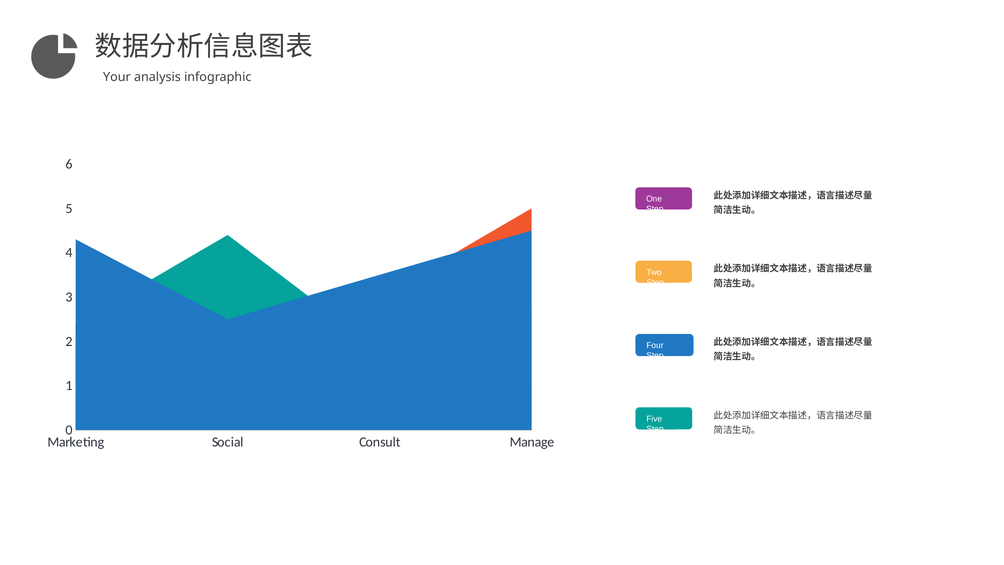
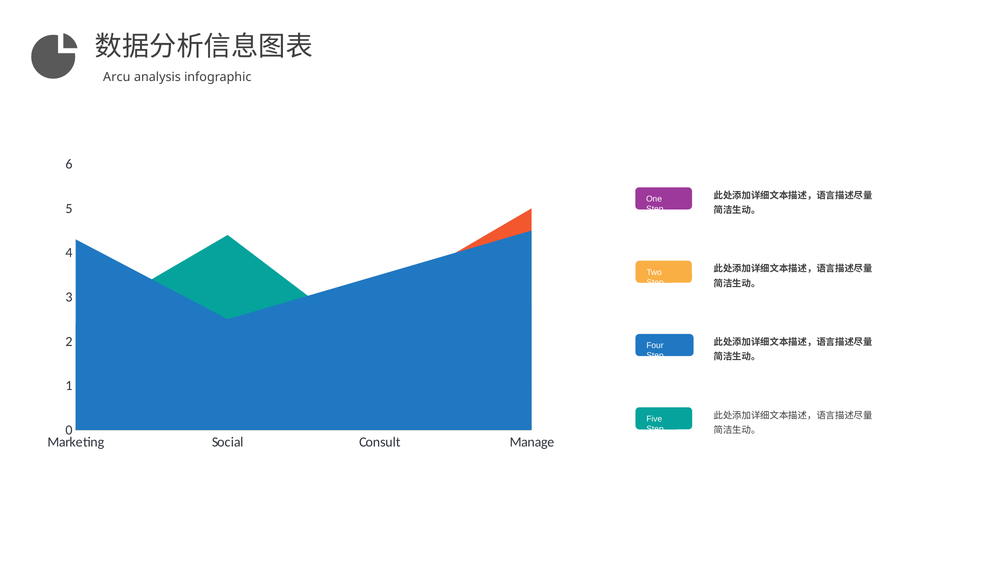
Your: Your -> Arcu
